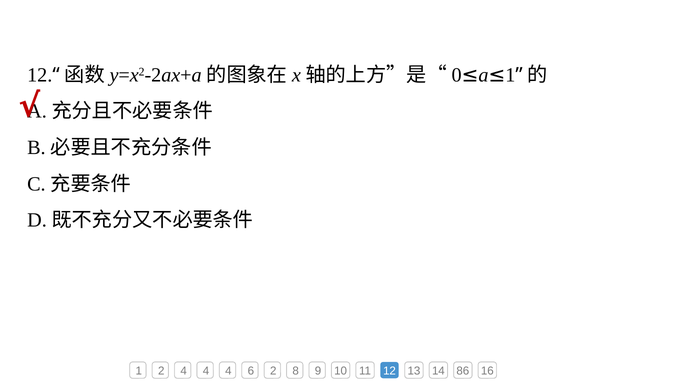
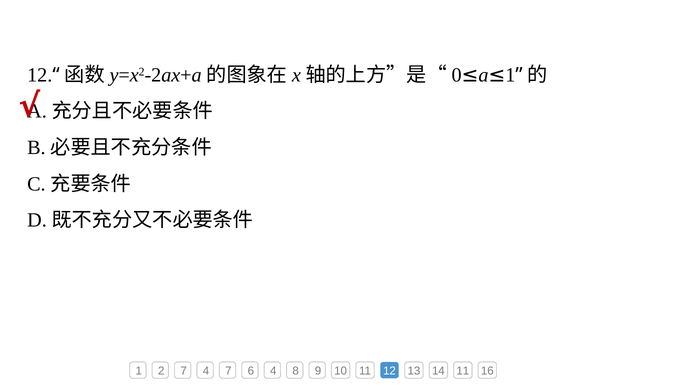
2 4: 4 -> 7
4 at (228, 371): 4 -> 7
6 2: 2 -> 4
14 86: 86 -> 11
